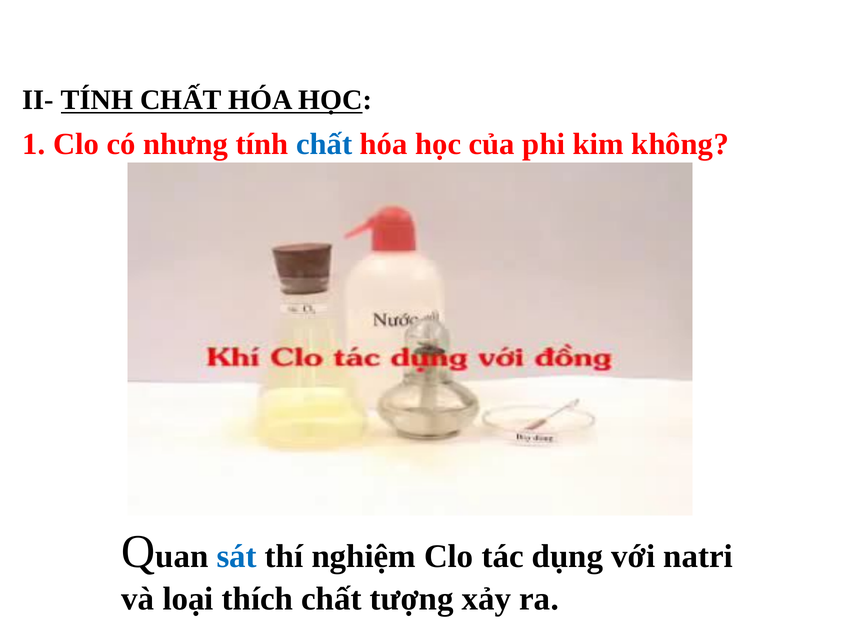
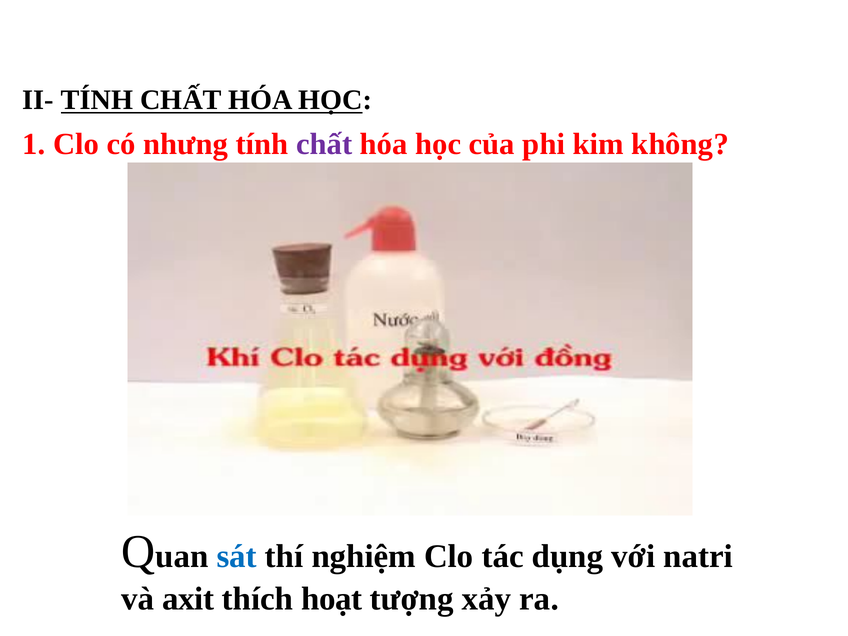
chất at (324, 144) colour: blue -> purple
loại: loại -> axit
thích chất: chất -> hoạt
